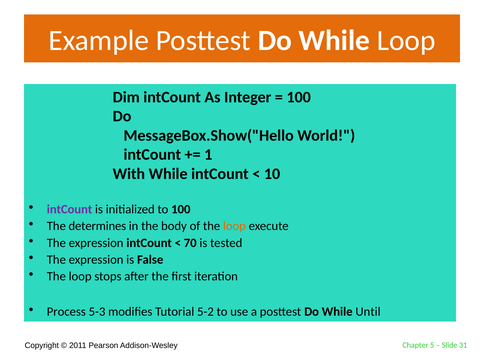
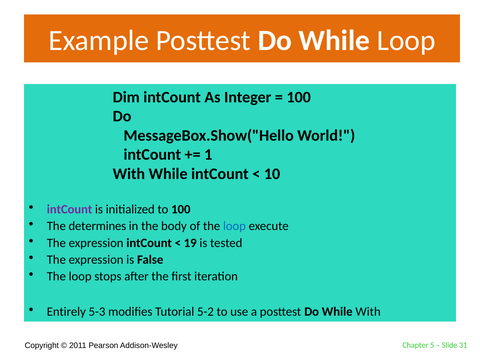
loop at (234, 226) colour: orange -> blue
70: 70 -> 19
Process: Process -> Entirely
While Until: Until -> With
